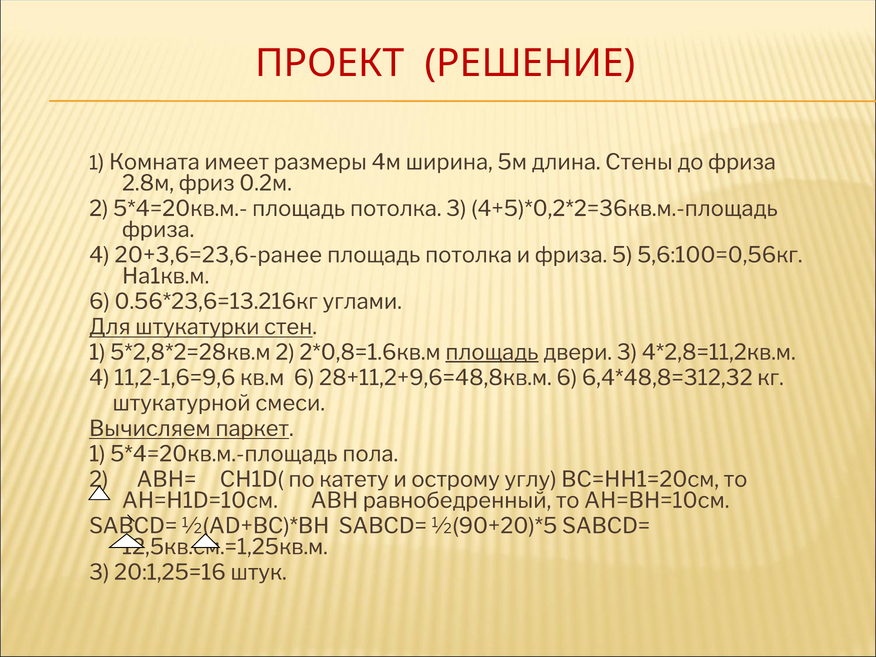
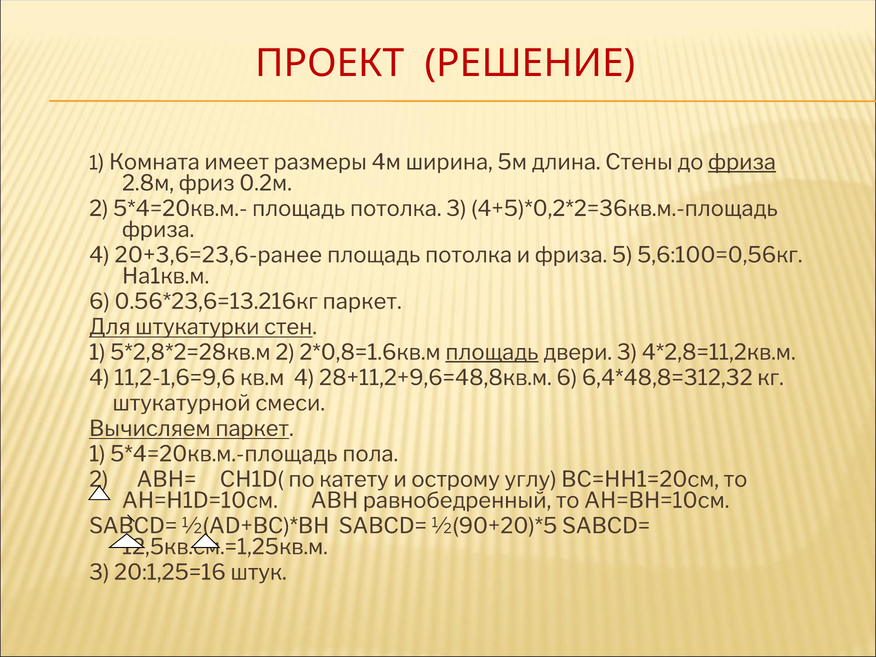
фриза at (742, 162) underline: none -> present
углами at (362, 302): углами -> паркет
кв.м 6: 6 -> 4
